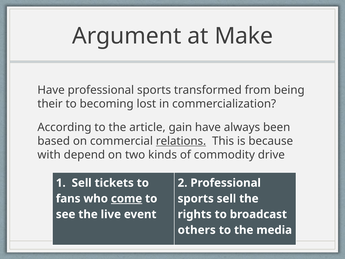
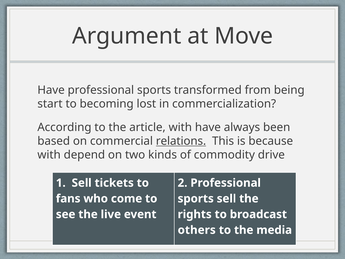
Make: Make -> Move
their: their -> start
article gain: gain -> with
come underline: present -> none
